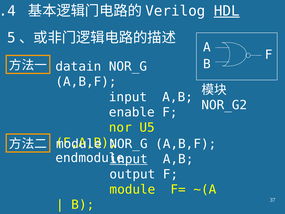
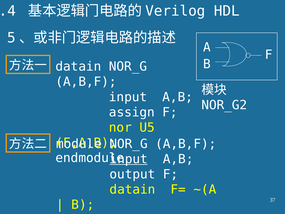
HDL underline: present -> none
enable: enable -> assign
module at (132, 189): module -> datain
